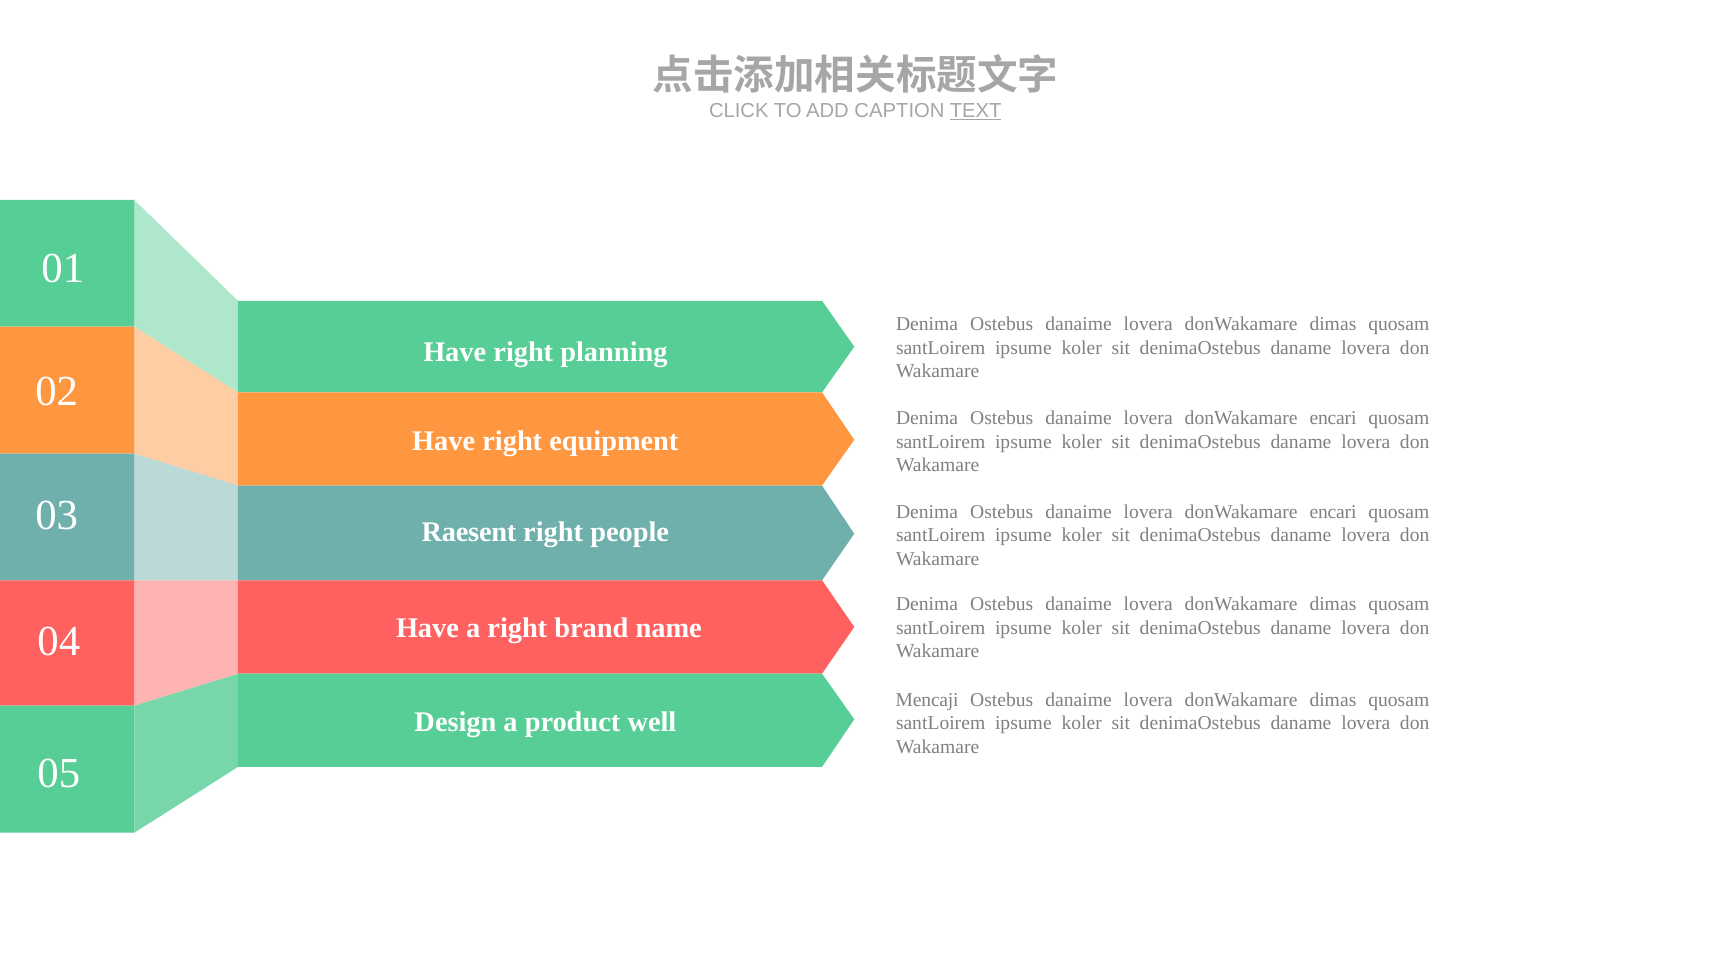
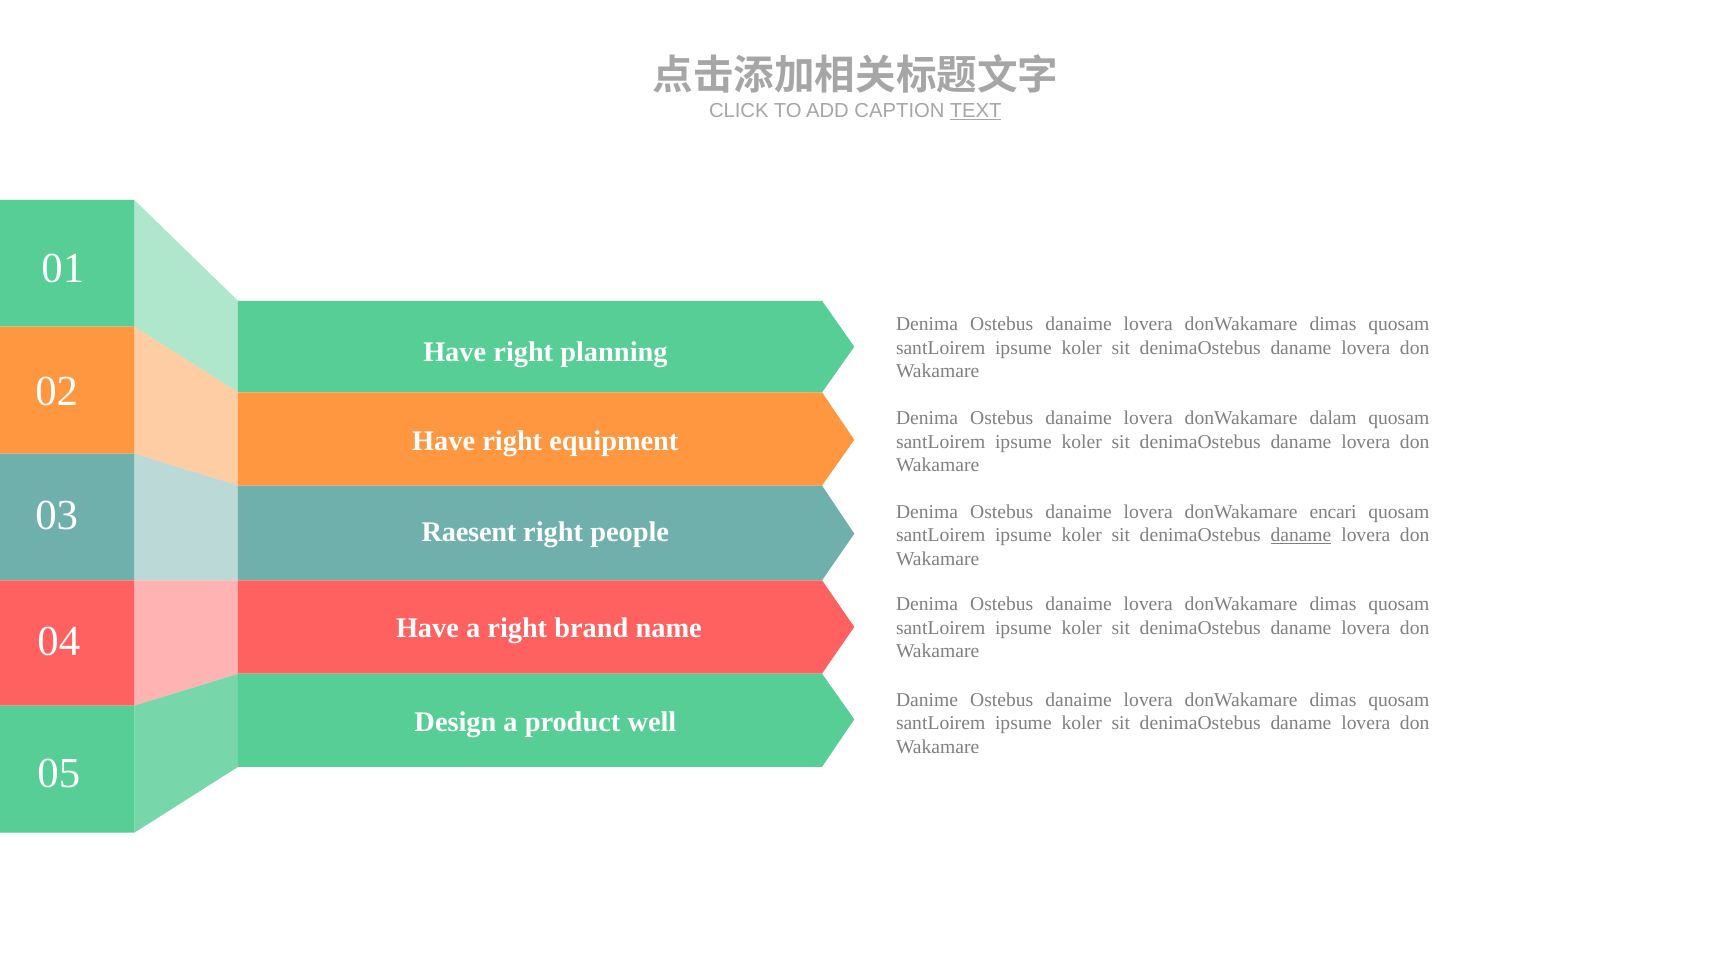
encari at (1333, 418): encari -> dalam
daname at (1301, 535) underline: none -> present
Mencaji: Mencaji -> Danime
